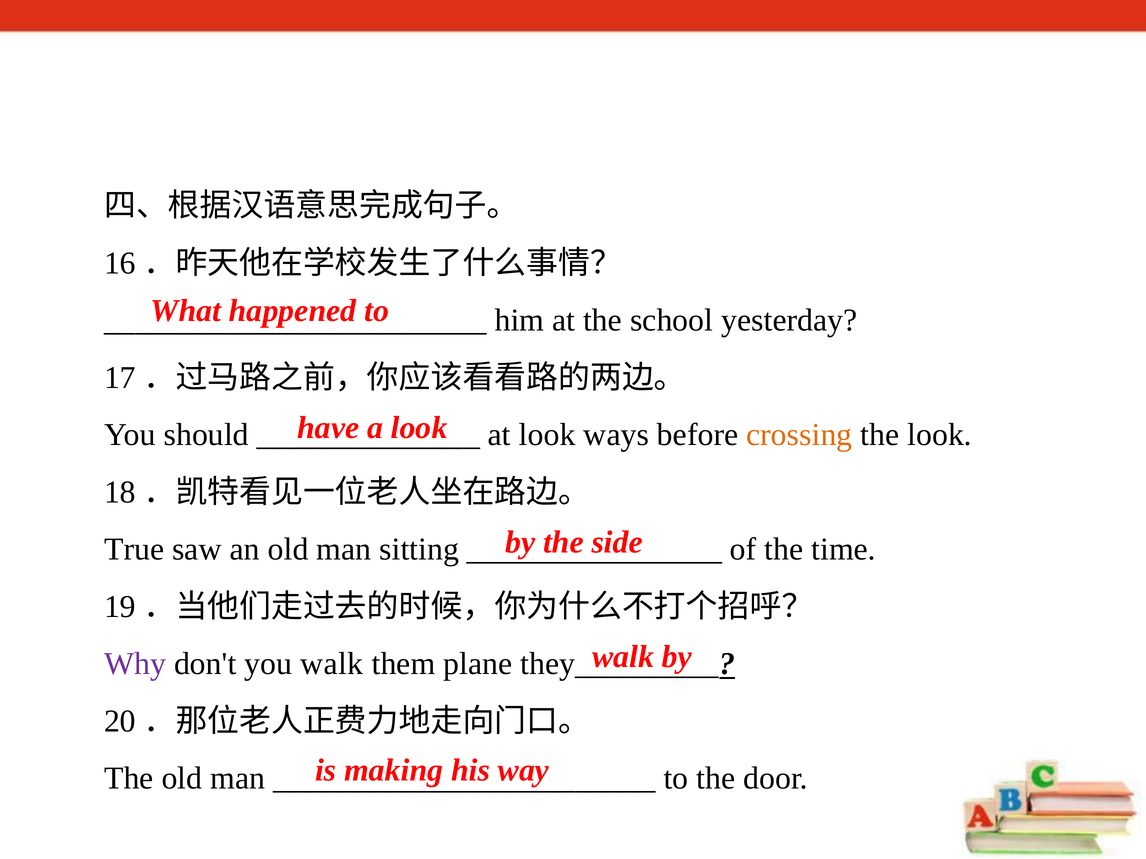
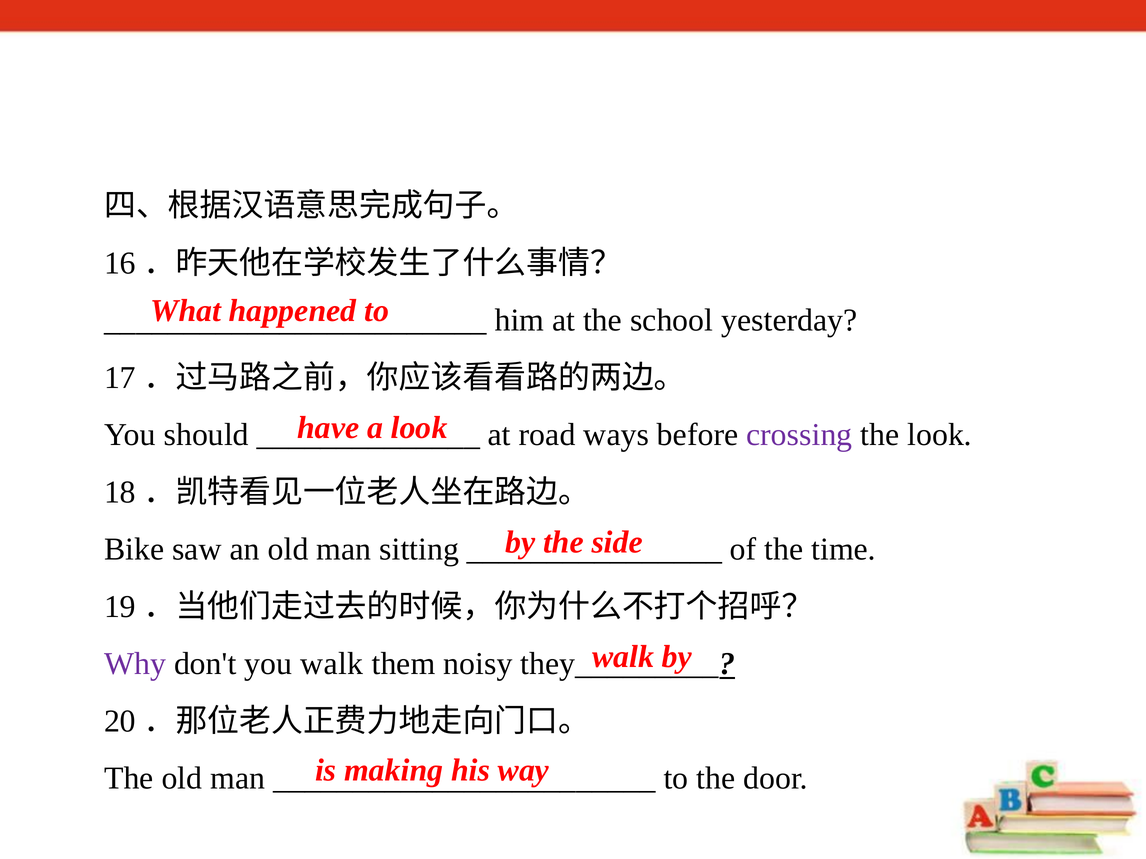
at look: look -> road
crossing colour: orange -> purple
True: True -> Bike
plane: plane -> noisy
